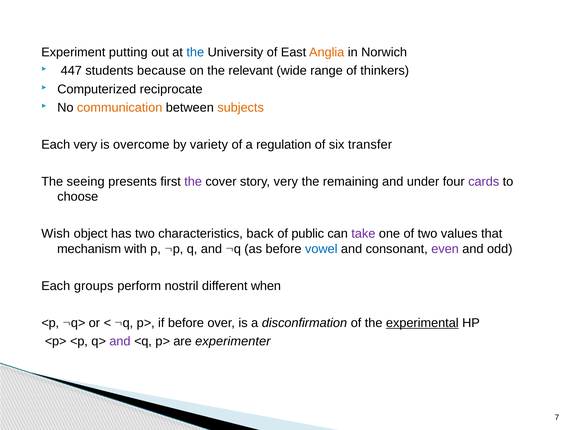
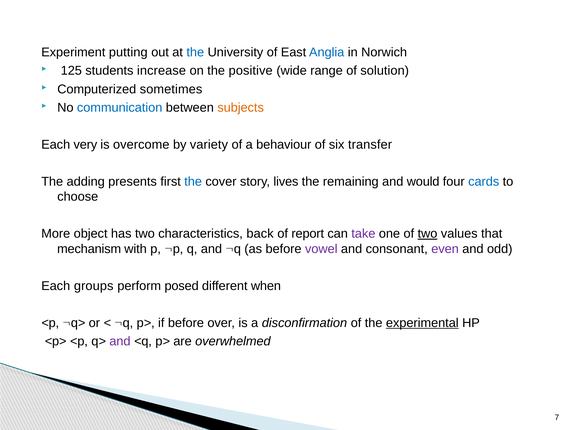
Anglia colour: orange -> blue
447: 447 -> 125
because: because -> increase
relevant: relevant -> positive
thinkers: thinkers -> solution
reciprocate: reciprocate -> sometimes
communication colour: orange -> blue
regulation: regulation -> behaviour
seeing: seeing -> adding
the at (193, 181) colour: purple -> blue
story very: very -> lives
under: under -> would
cards colour: purple -> blue
Wish: Wish -> More
public: public -> report
two at (428, 234) underline: none -> present
vowel colour: blue -> purple
nostril: nostril -> posed
experimenter: experimenter -> overwhelmed
